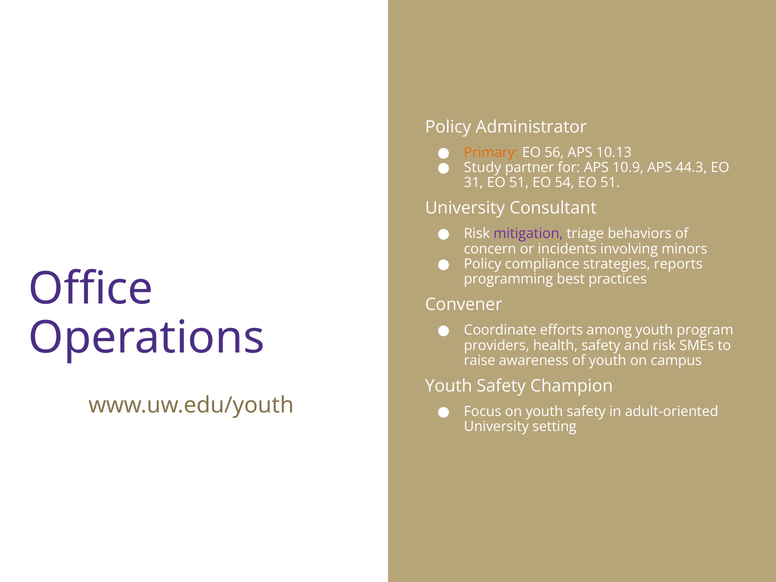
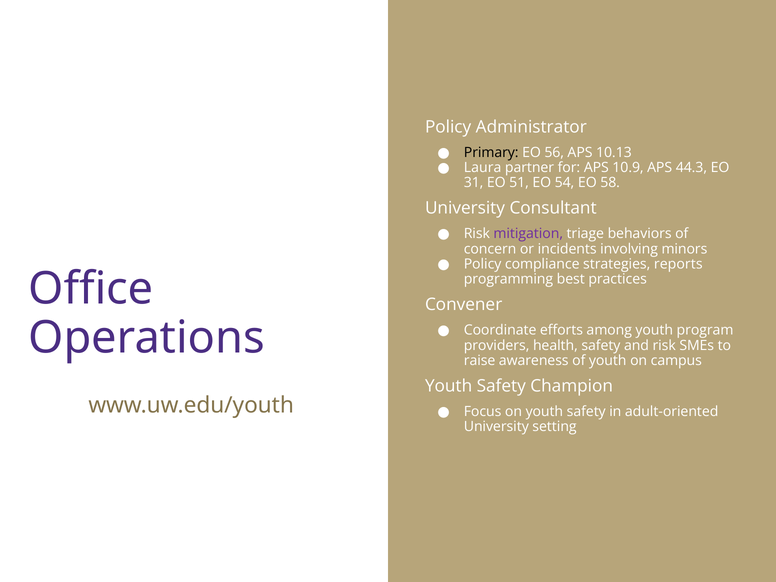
Primary colour: orange -> black
Study: Study -> Laura
54 EO 51: 51 -> 58
